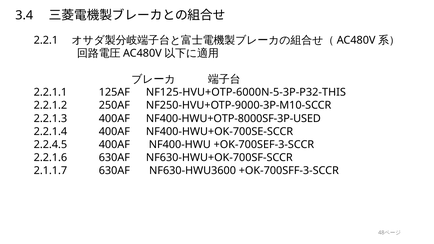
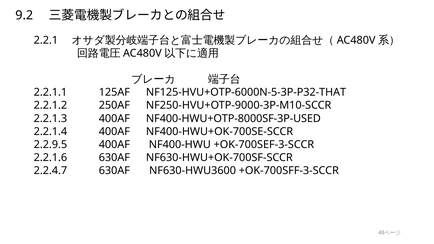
3.4: 3.4 -> 9.2
NF125-HVU+OTP-6000N-5-3P-P32-THIS: NF125-HVU+OTP-6000N-5-3P-P32-THIS -> NF125-HVU+OTP-6000N-5-3P-P32-THAT
2.2.4.5: 2.2.4.5 -> 2.2.9.5
2.1.1.7: 2.1.1.7 -> 2.2.4.7
